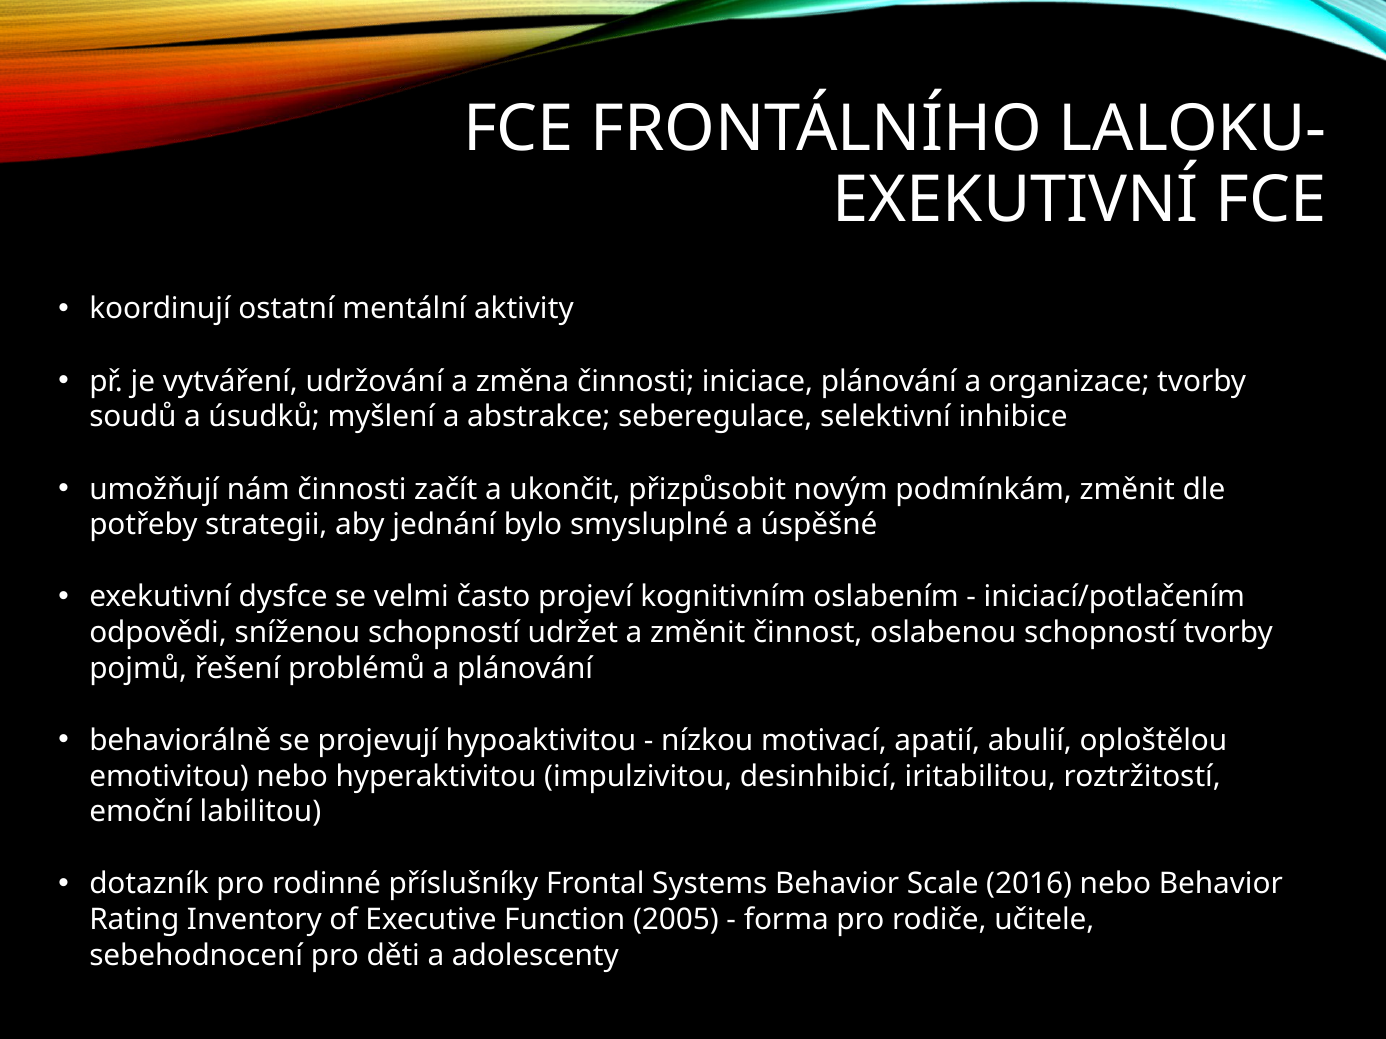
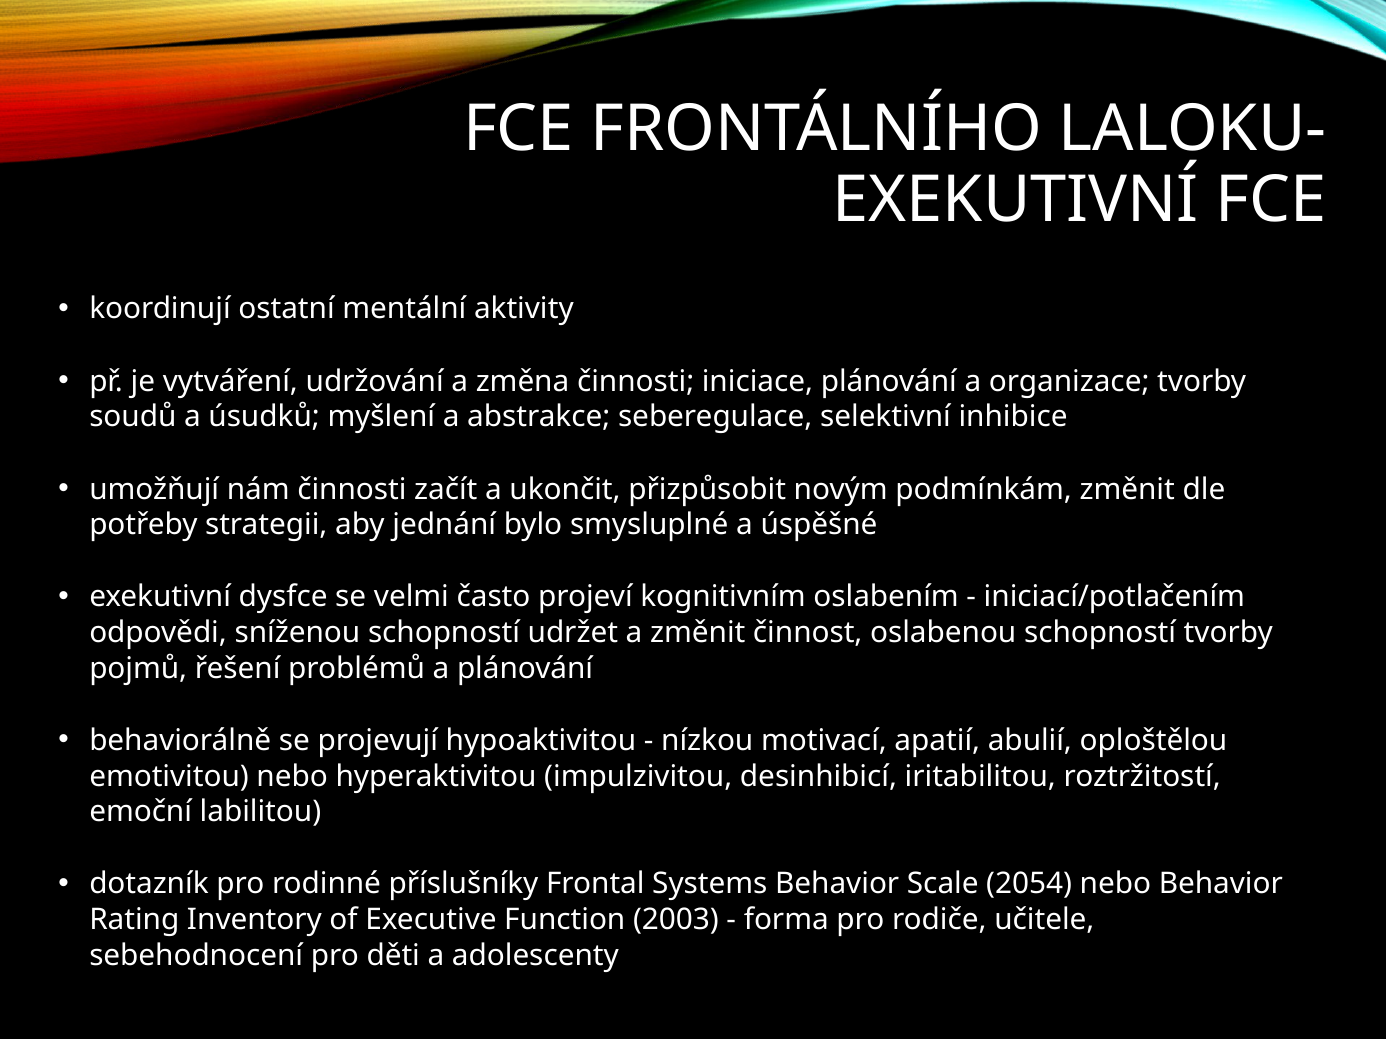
2016: 2016 -> 2054
2005: 2005 -> 2003
